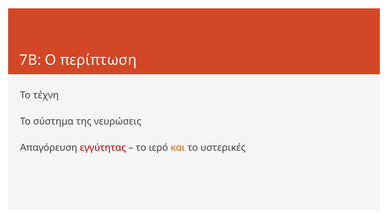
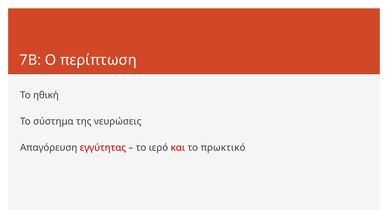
τέχνη: τέχνη -> ηθική
και colour: orange -> red
υστερικές: υστερικές -> πρωκτικό
